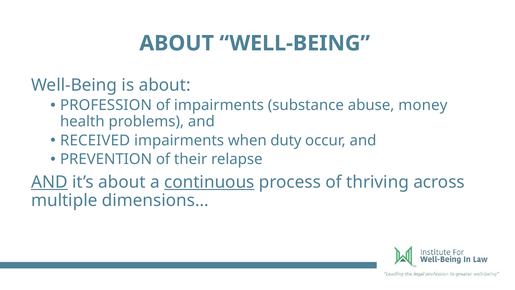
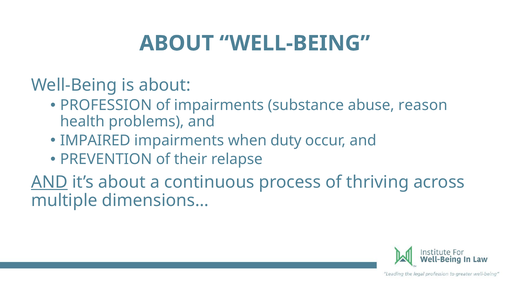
money: money -> reason
RECEIVED: RECEIVED -> IMPAIRED
continuous underline: present -> none
